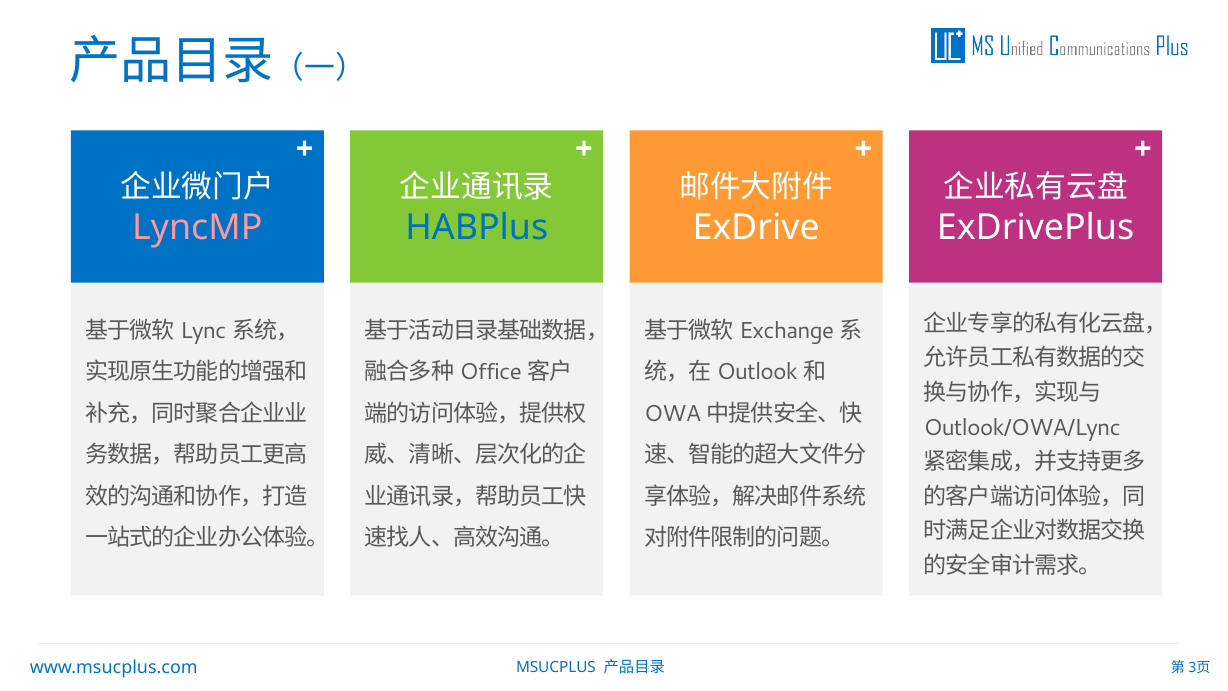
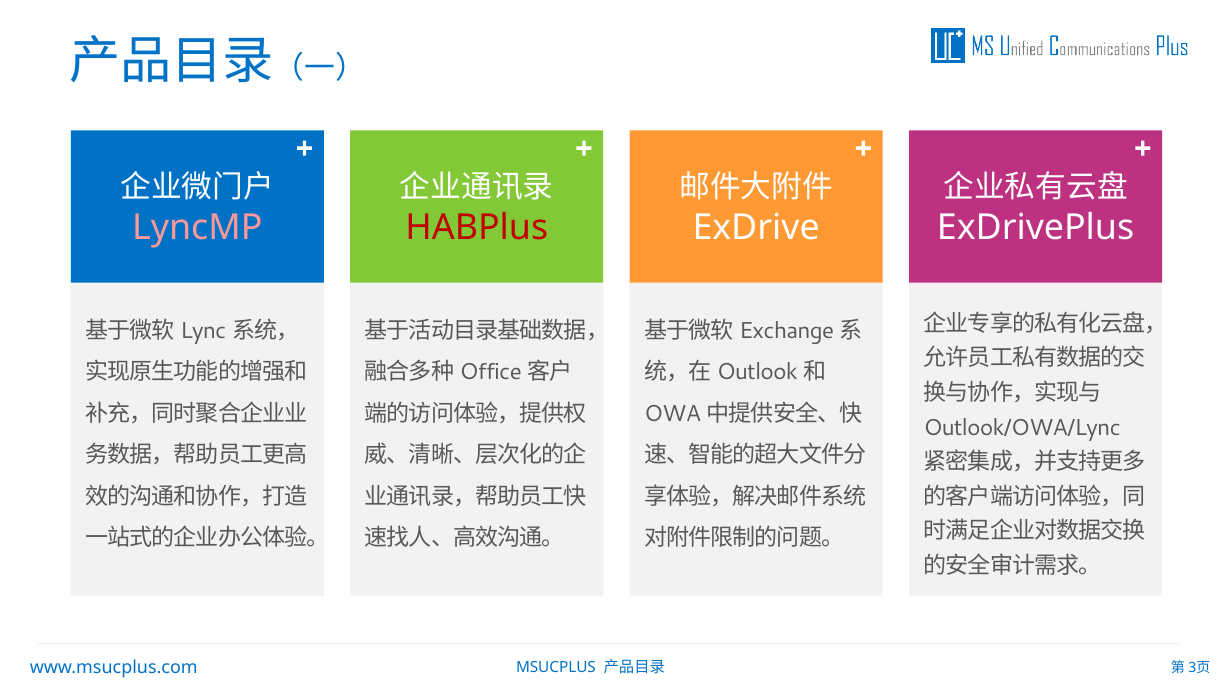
HABPlus colour: blue -> red
